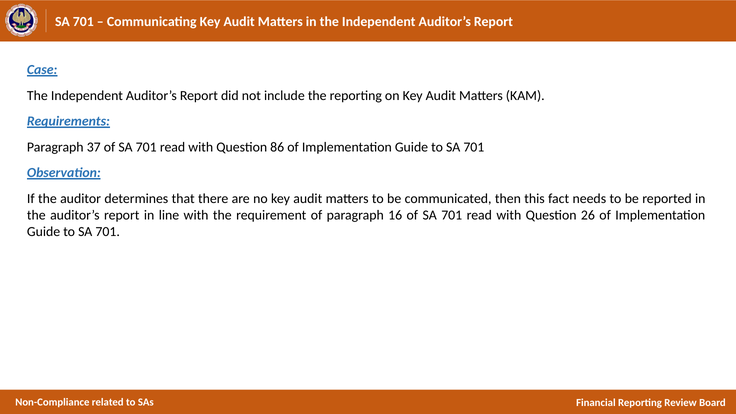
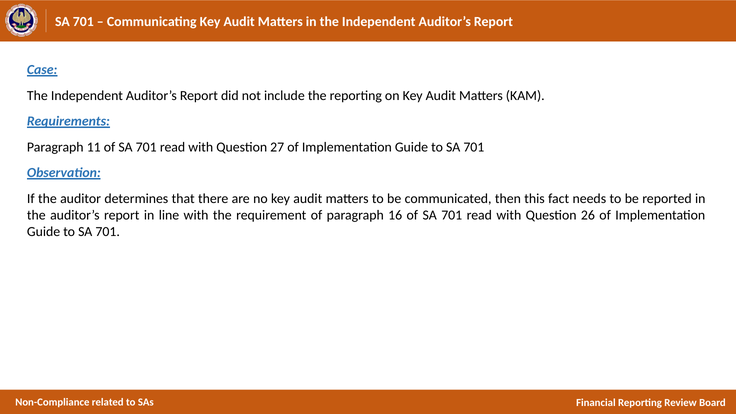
37: 37 -> 11
86: 86 -> 27
